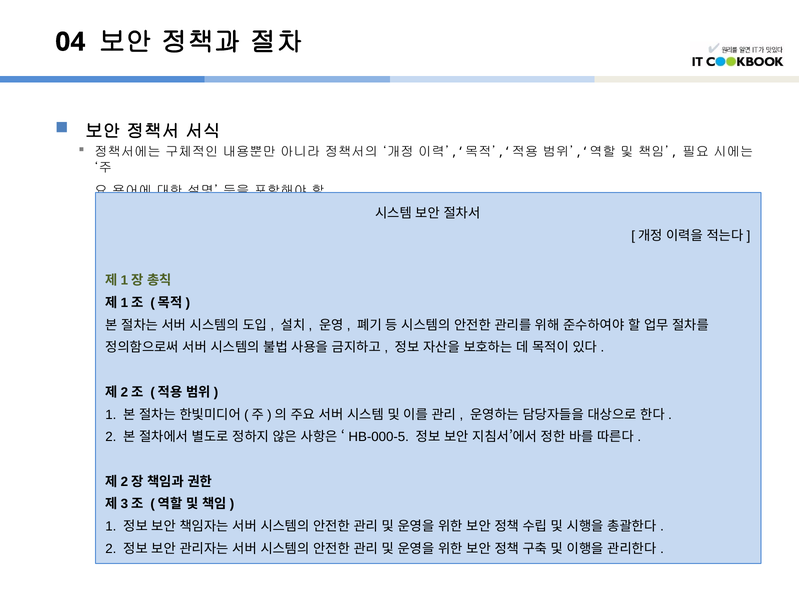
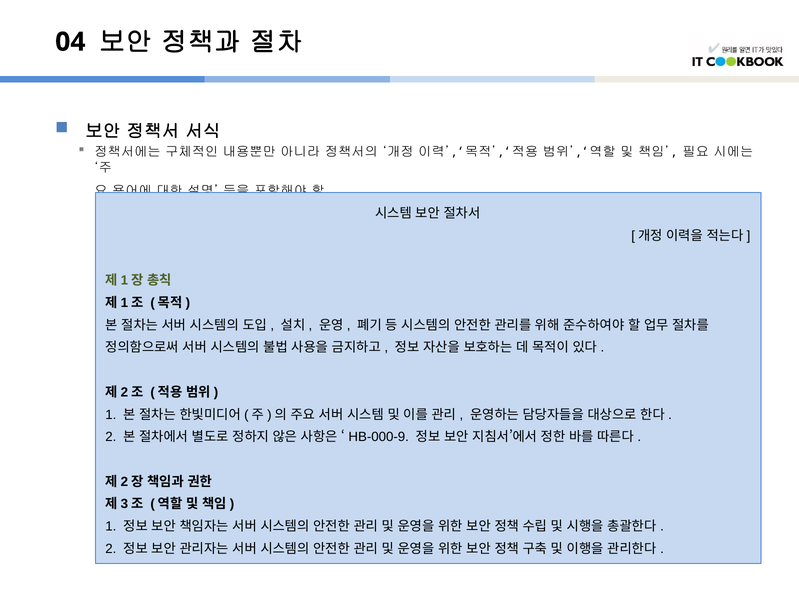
HB-000-5: HB-000-5 -> HB-000-9
